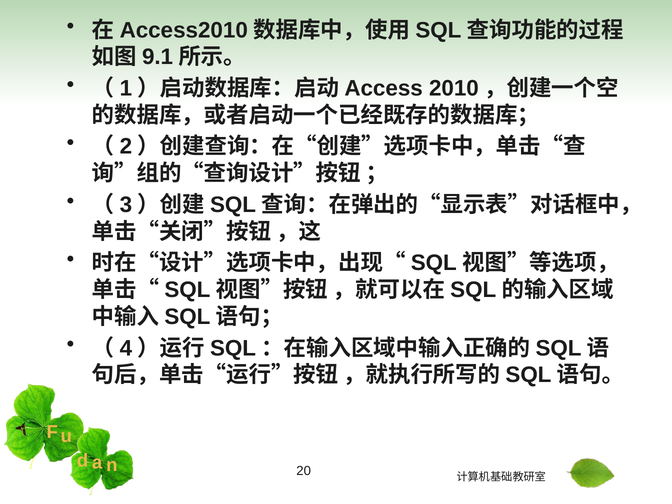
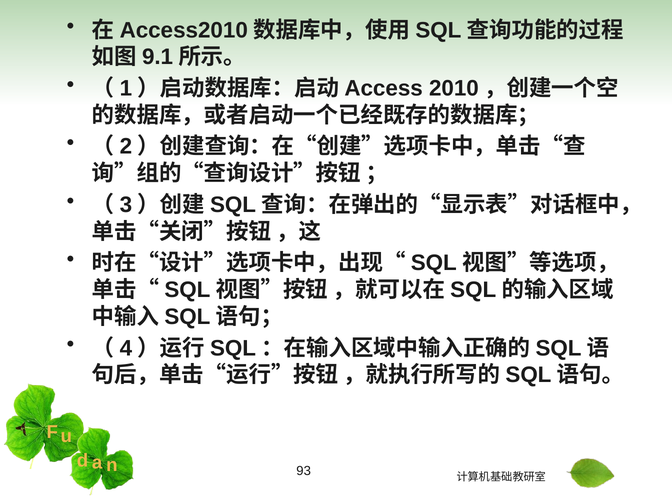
20: 20 -> 93
